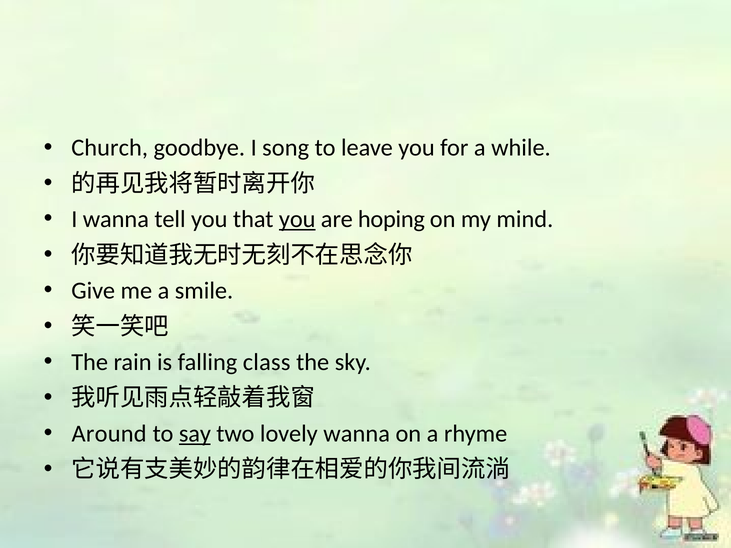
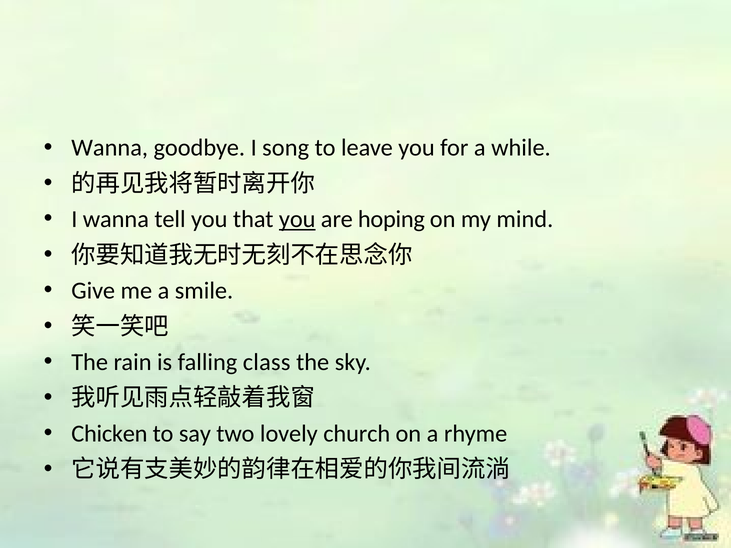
Church at (110, 148): Church -> Wanna
Around: Around -> Chicken
say underline: present -> none
lovely wanna: wanna -> church
